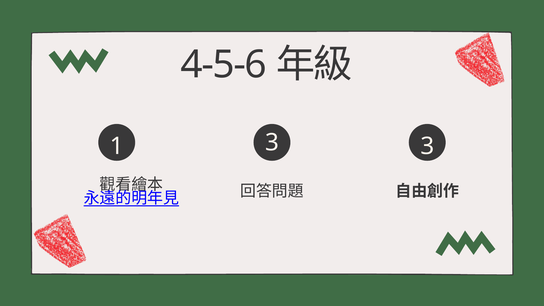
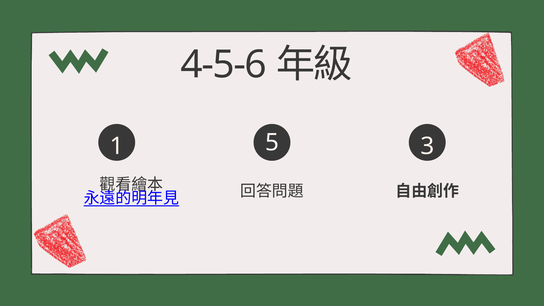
1 3: 3 -> 5
